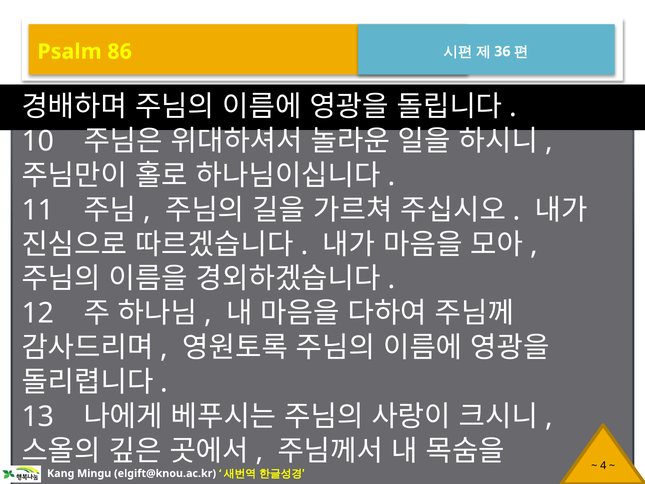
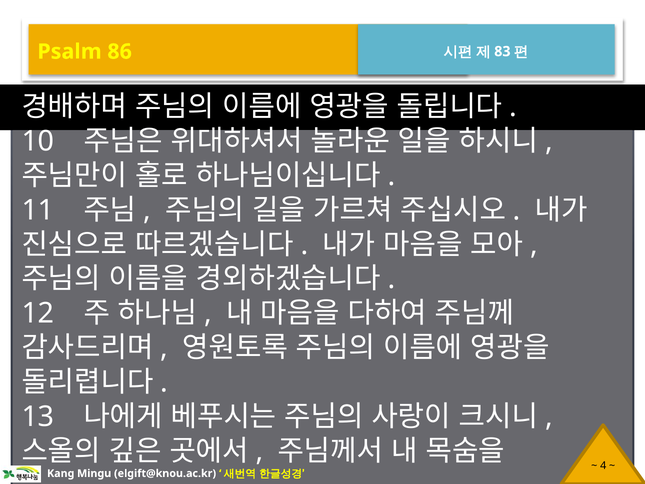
36: 36 -> 83
